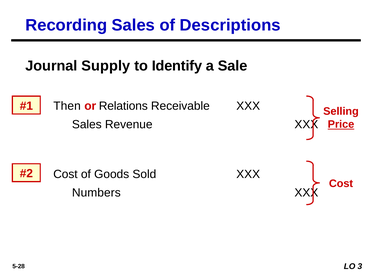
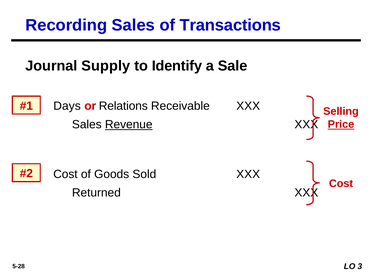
Descriptions: Descriptions -> Transactions
Then: Then -> Days
Revenue underline: none -> present
Numbers: Numbers -> Returned
